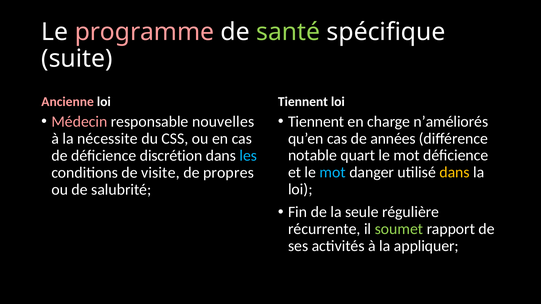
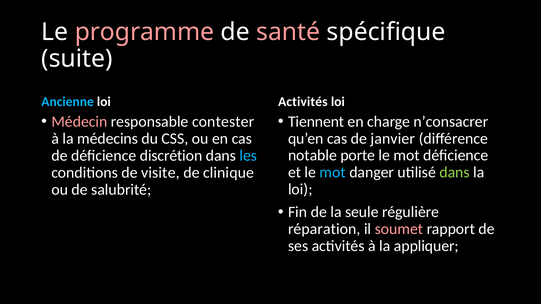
santé colour: light green -> pink
Ancienne colour: pink -> light blue
Tiennent at (303, 102): Tiennent -> Activités
n’améliorés: n’améliorés -> n’consacrer
nouvelles: nouvelles -> contester
années: années -> janvier
nécessite: nécessite -> médecins
quart: quart -> porte
dans at (455, 173) colour: yellow -> light green
propres: propres -> clinique
récurrente: récurrente -> réparation
soumet colour: light green -> pink
